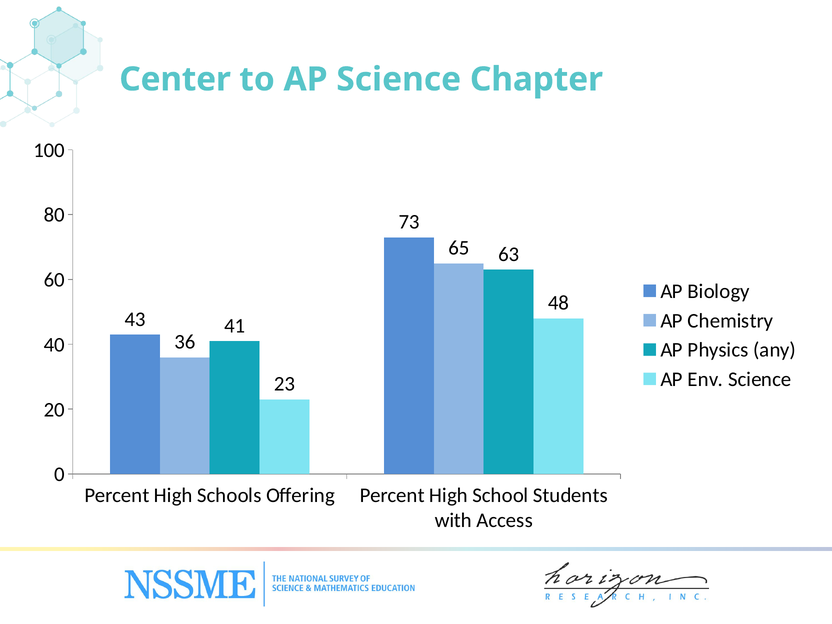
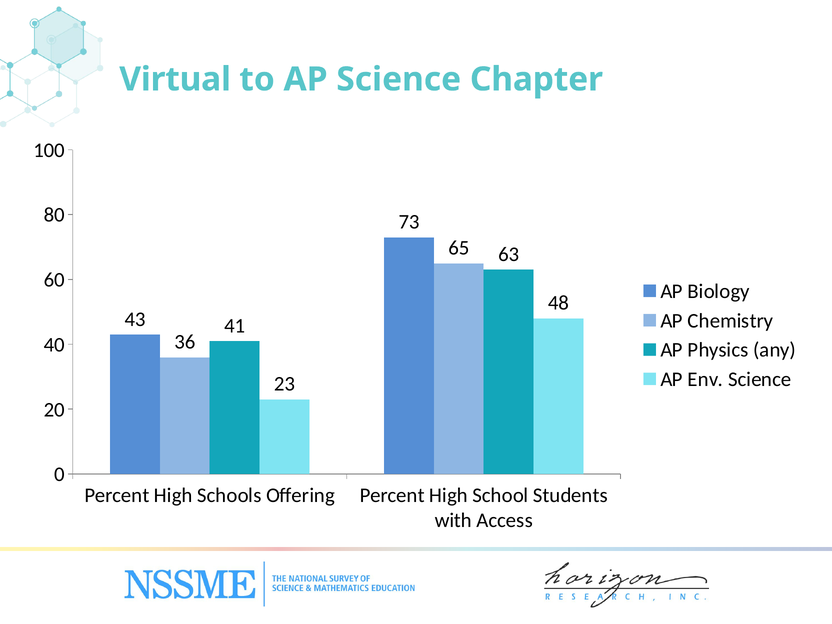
Center: Center -> Virtual
